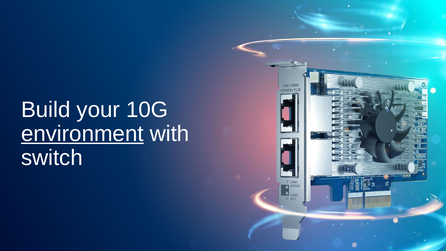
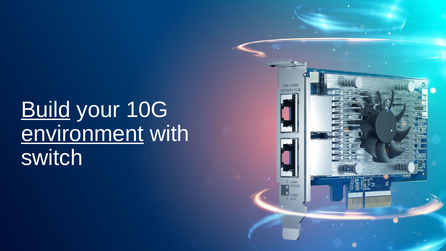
Build underline: none -> present
